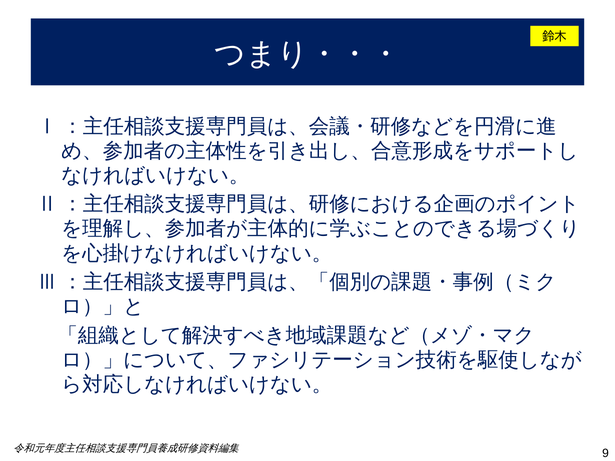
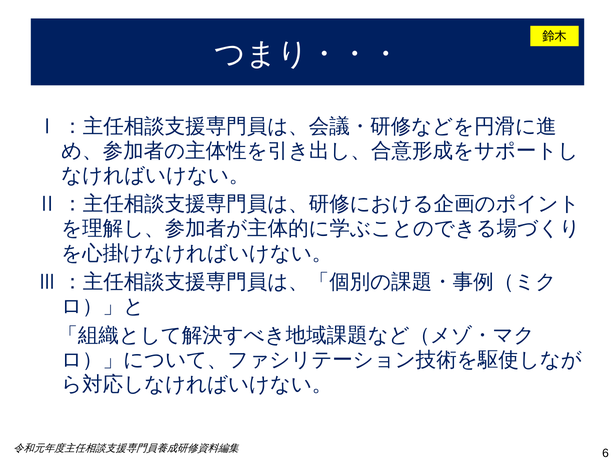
9: 9 -> 6
